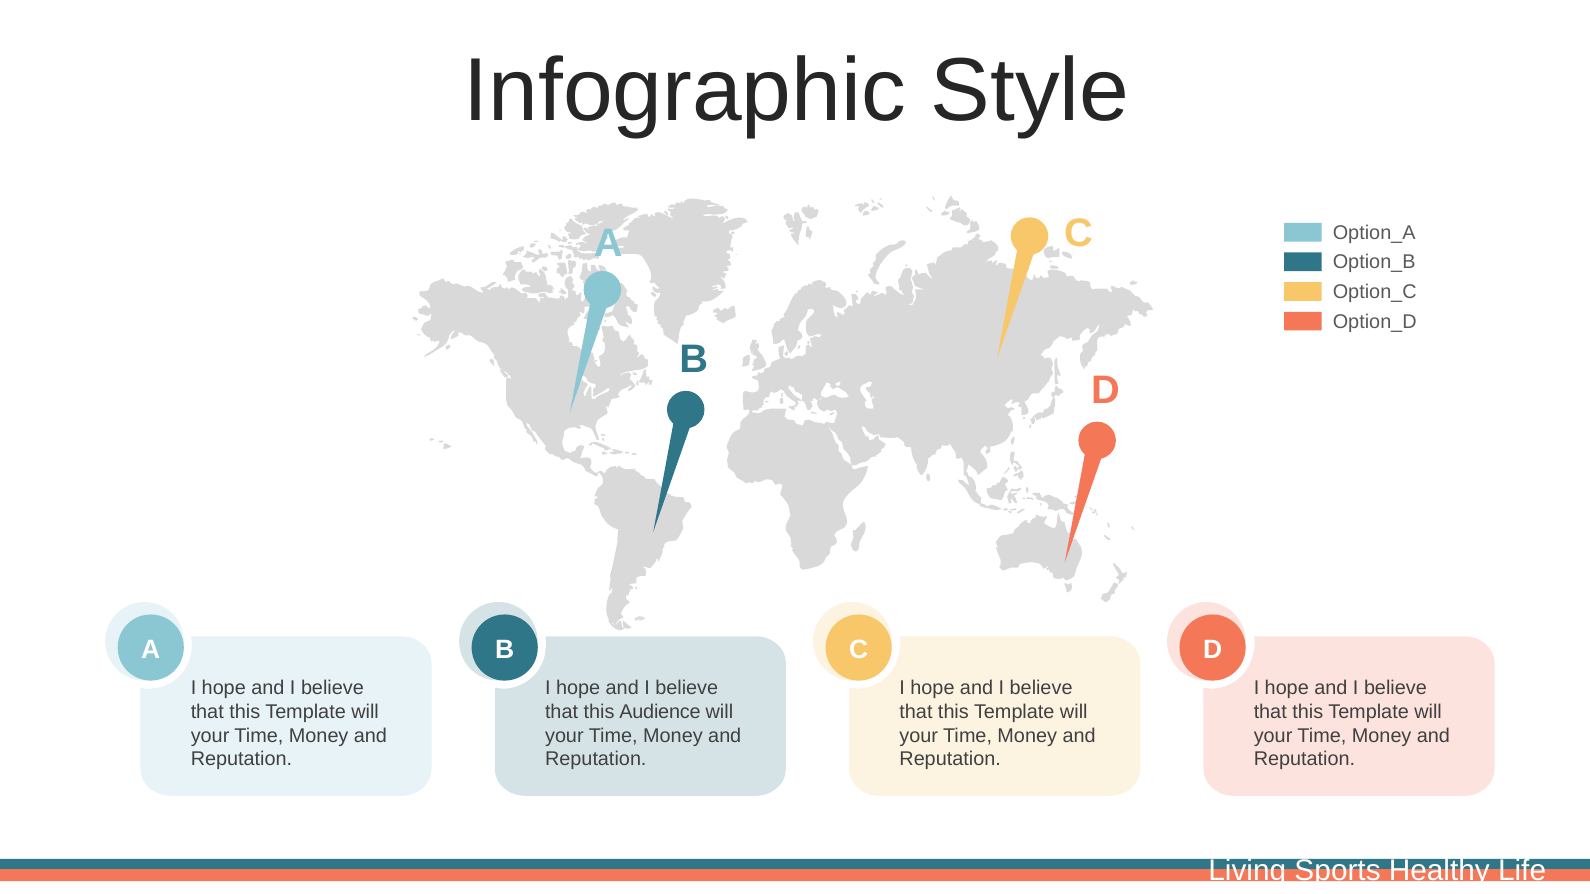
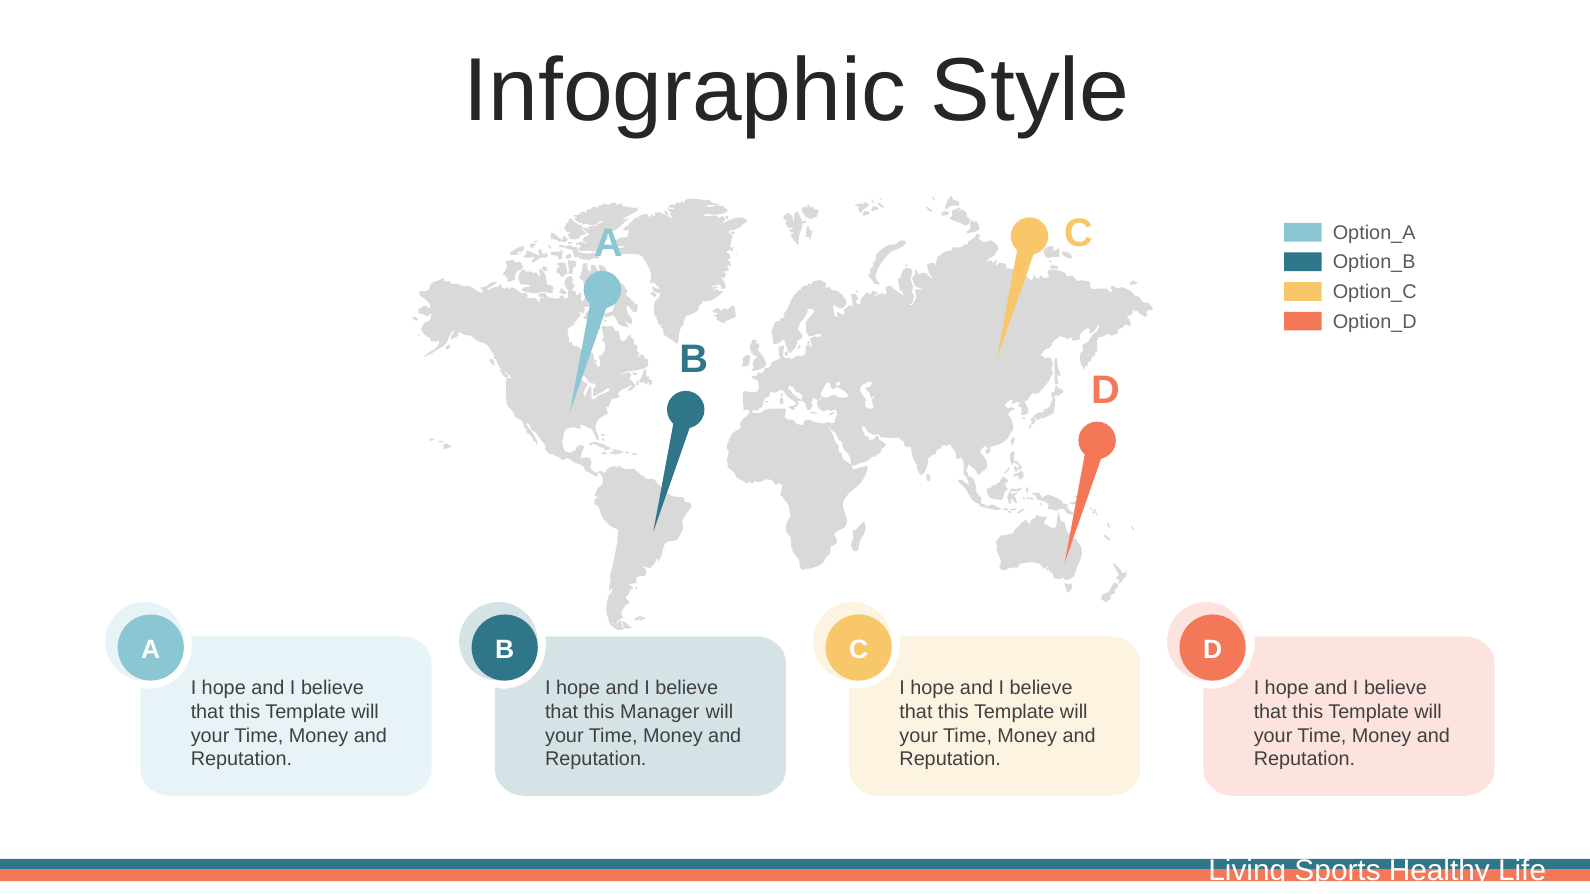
Audience: Audience -> Manager
